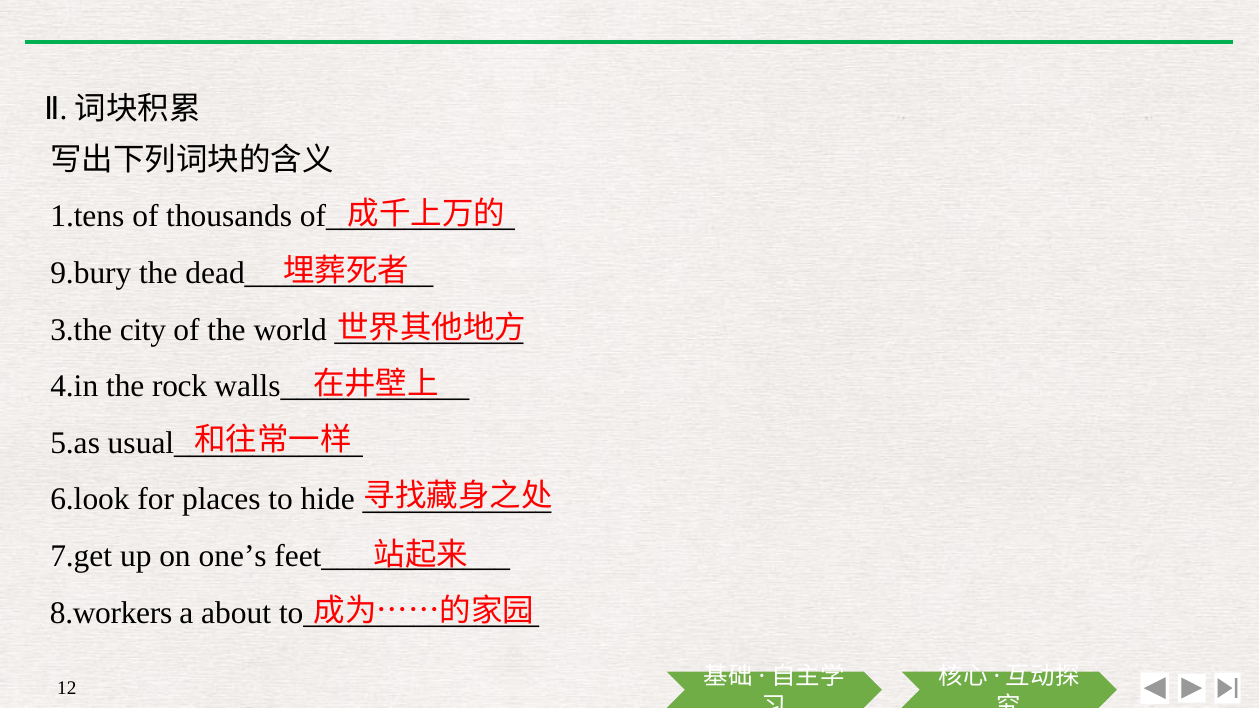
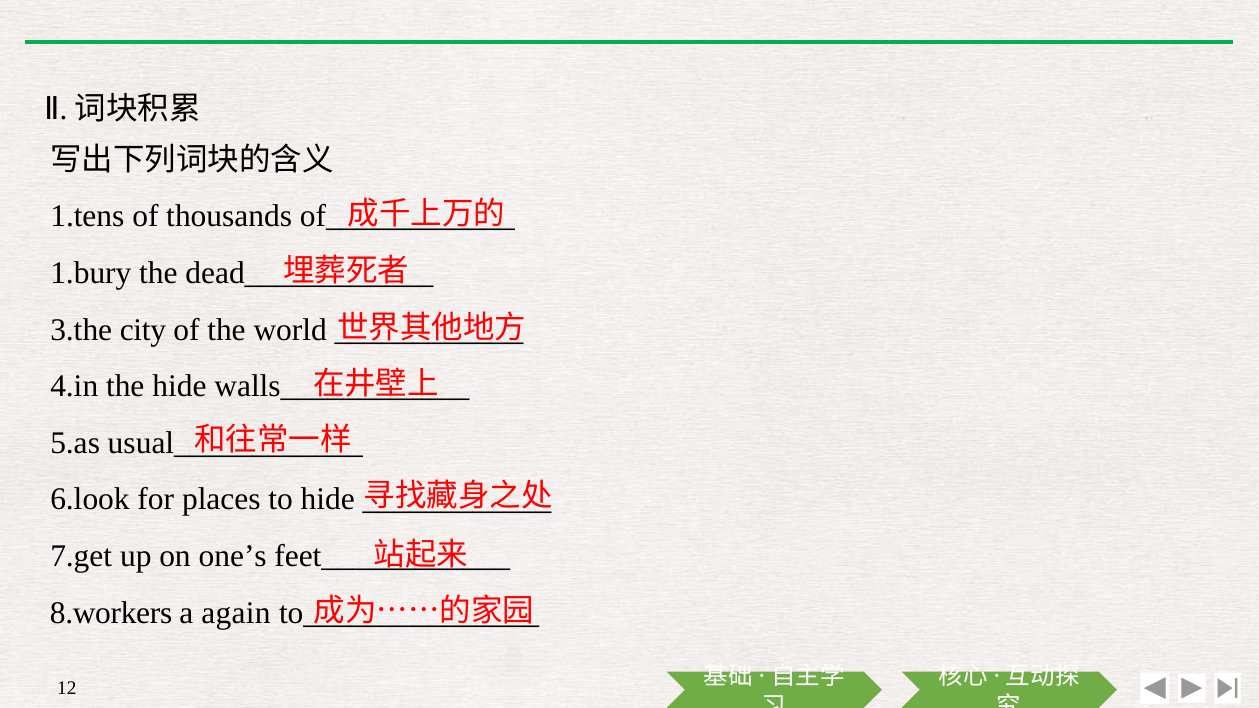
9.bury: 9.bury -> 1.bury
the rock: rock -> hide
about: about -> again
